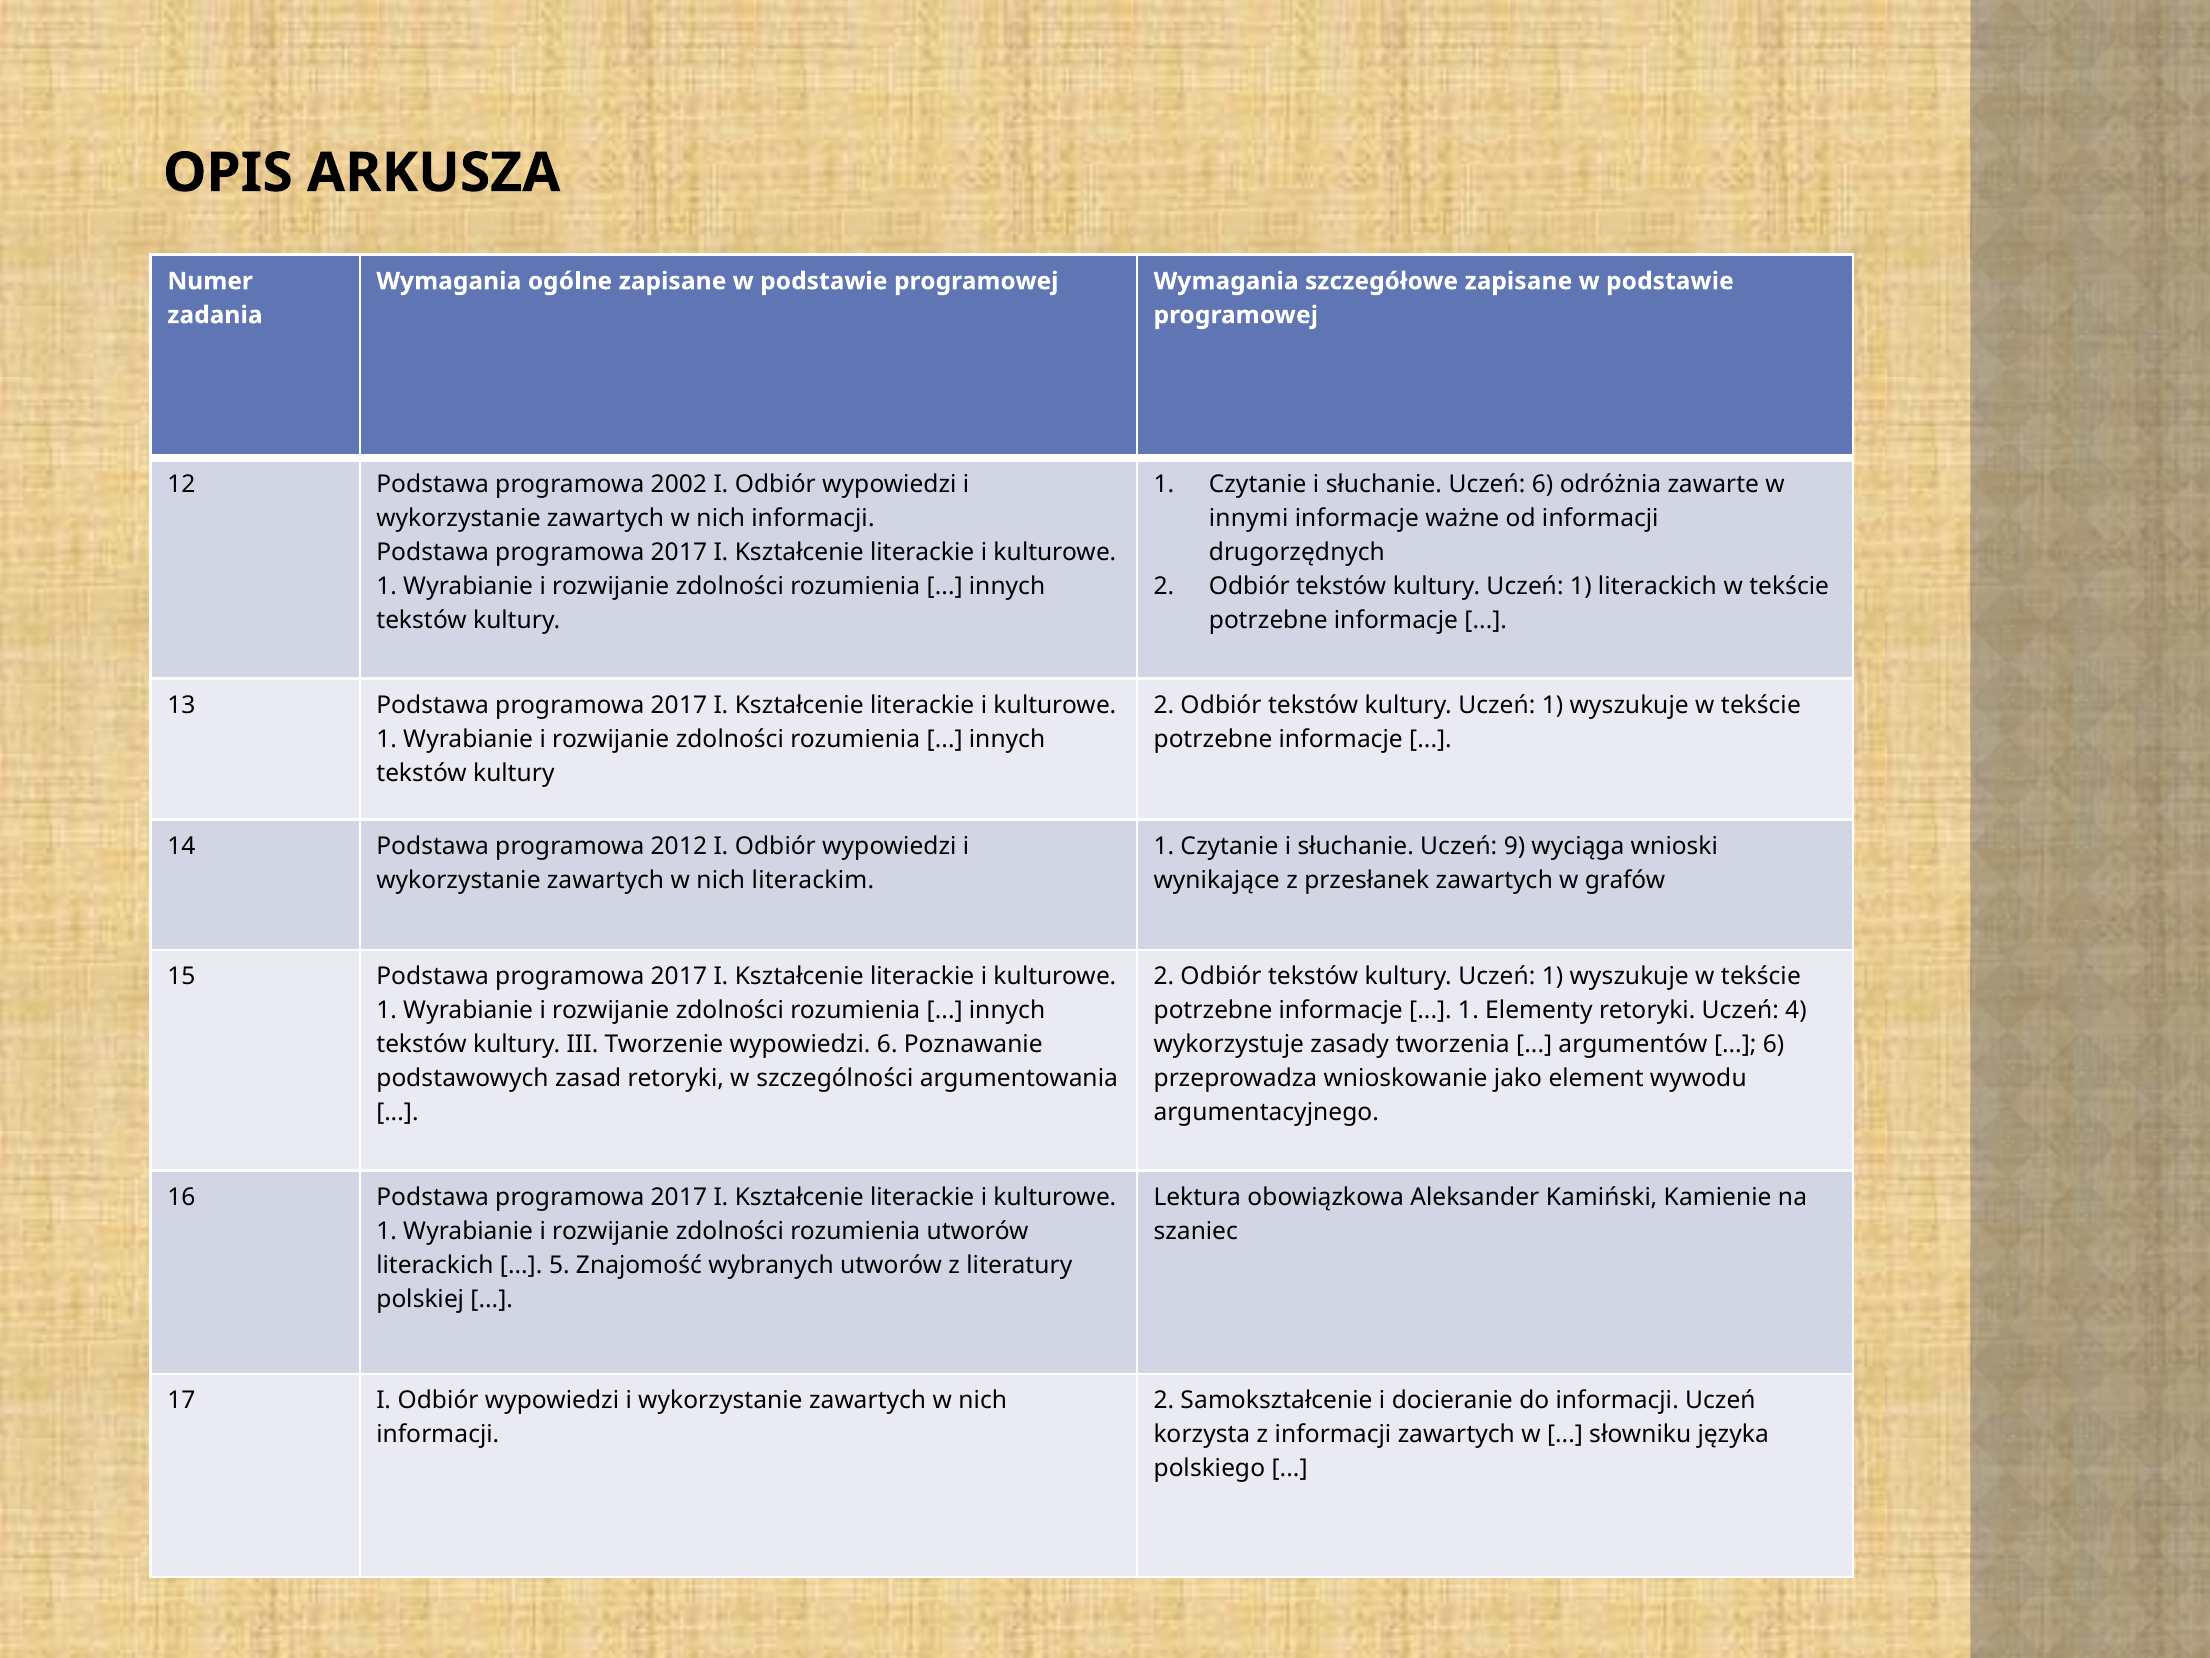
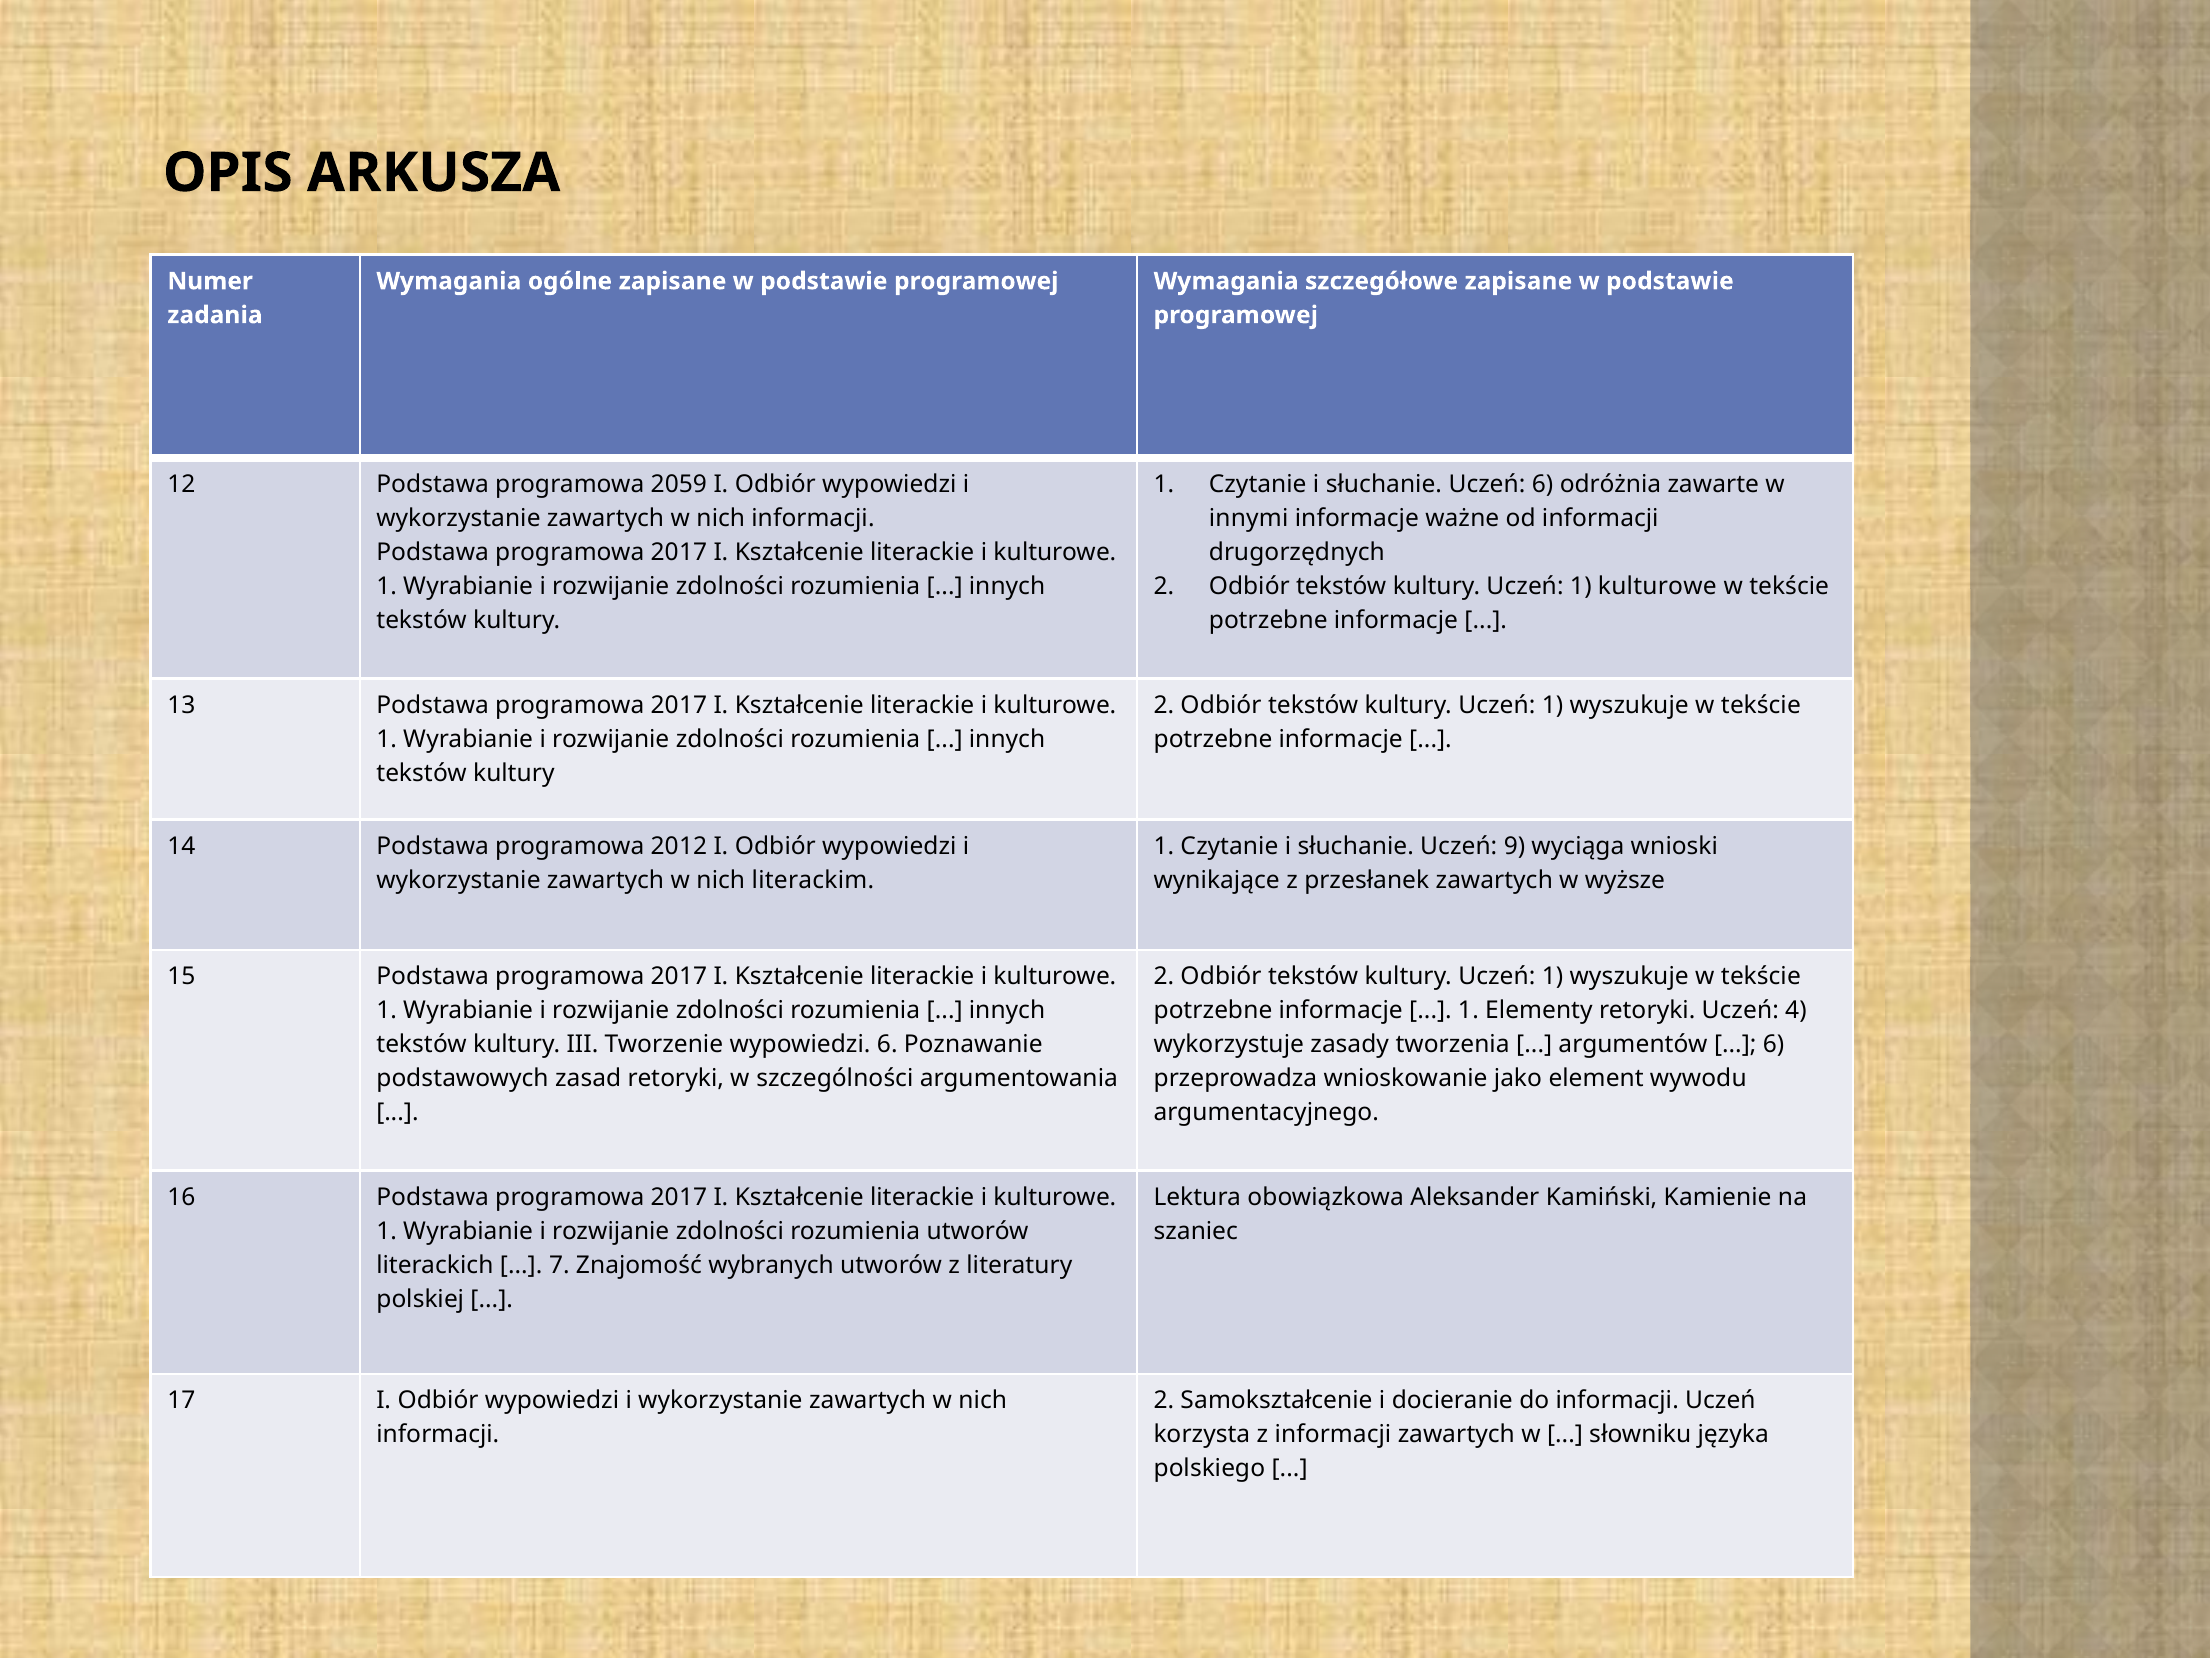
2002: 2002 -> 2059
1 literackich: literackich -> kulturowe
grafów: grafów -> wyższe
5: 5 -> 7
